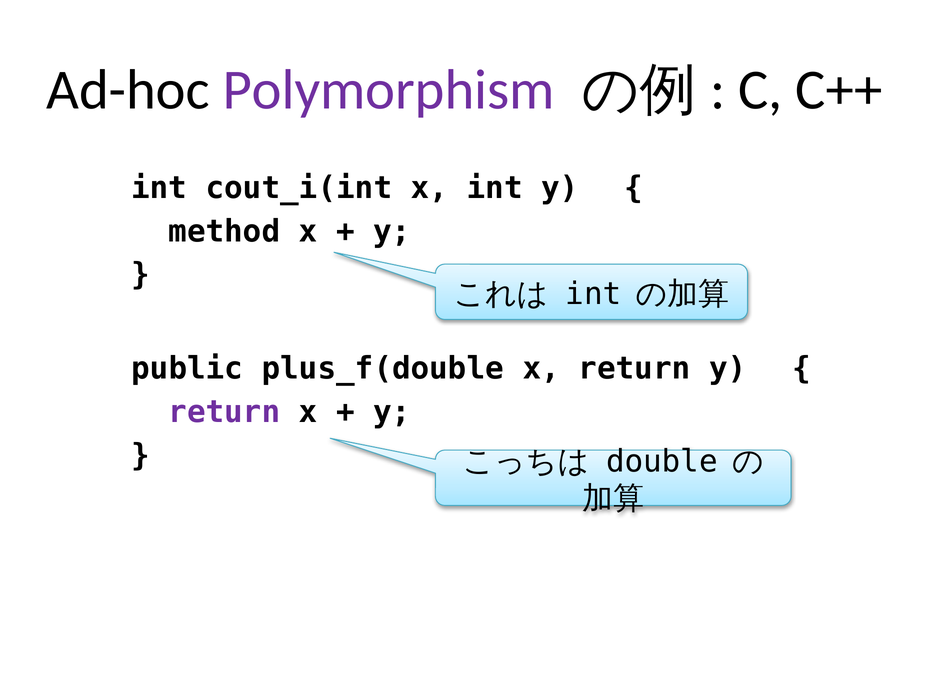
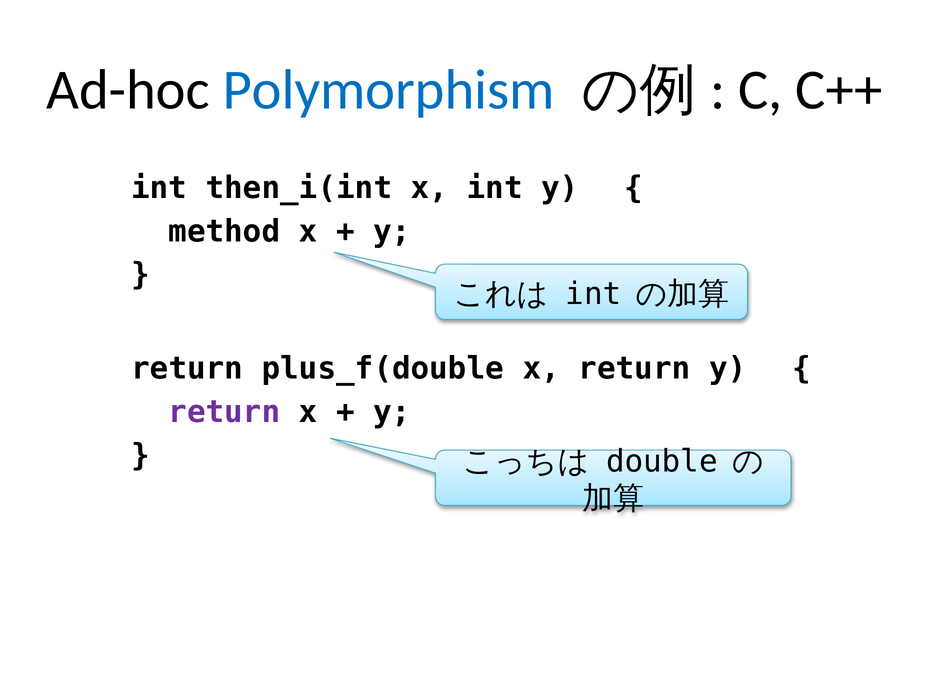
Polymorphism colour: purple -> blue
cout_i(int: cout_i(int -> then_i(int
public at (187, 369): public -> return
